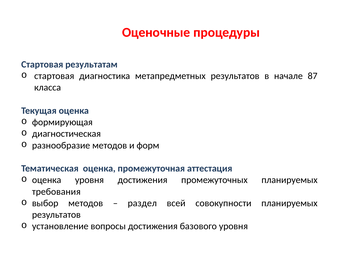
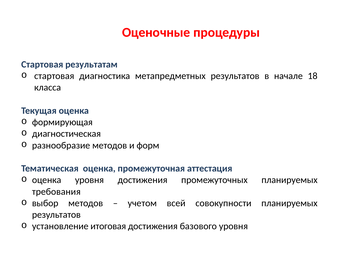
87: 87 -> 18
раздел: раздел -> учетом
вопросы: вопросы -> итоговая
